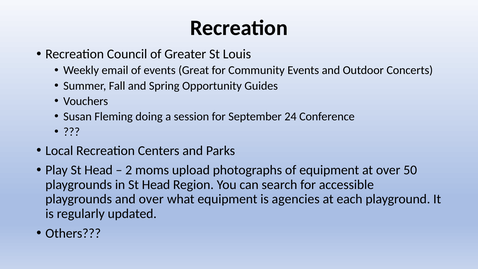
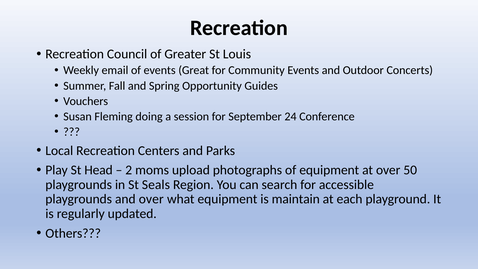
in St Head: Head -> Seals
agencies: agencies -> maintain
